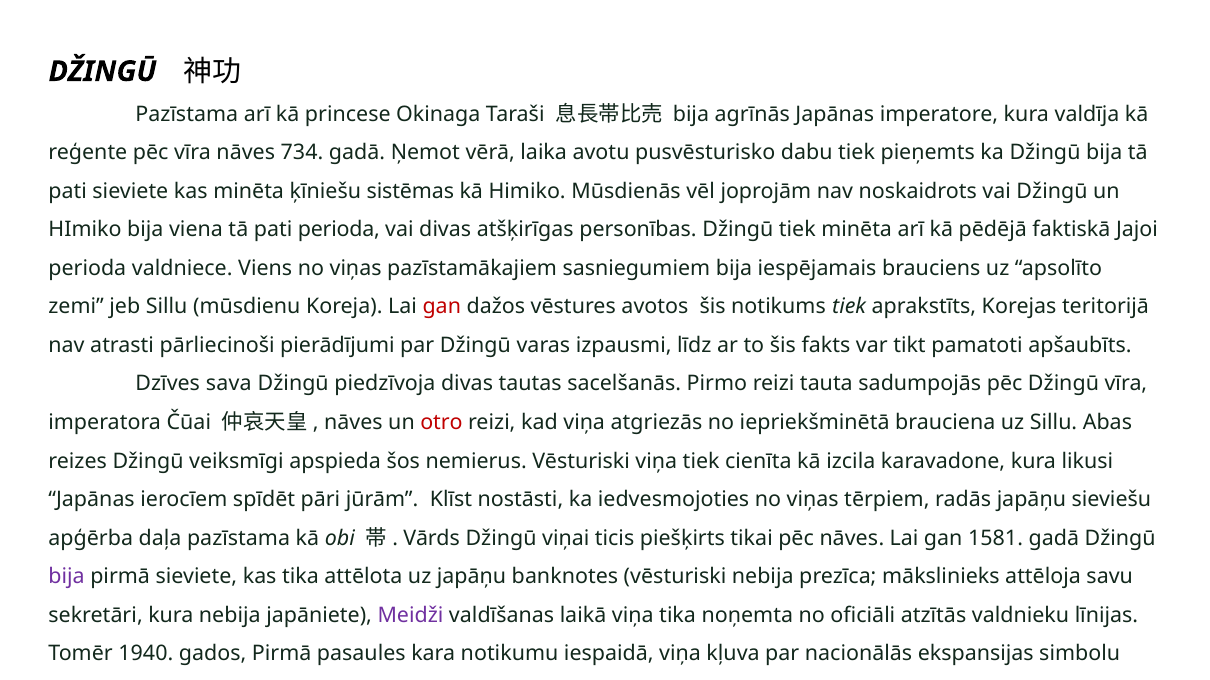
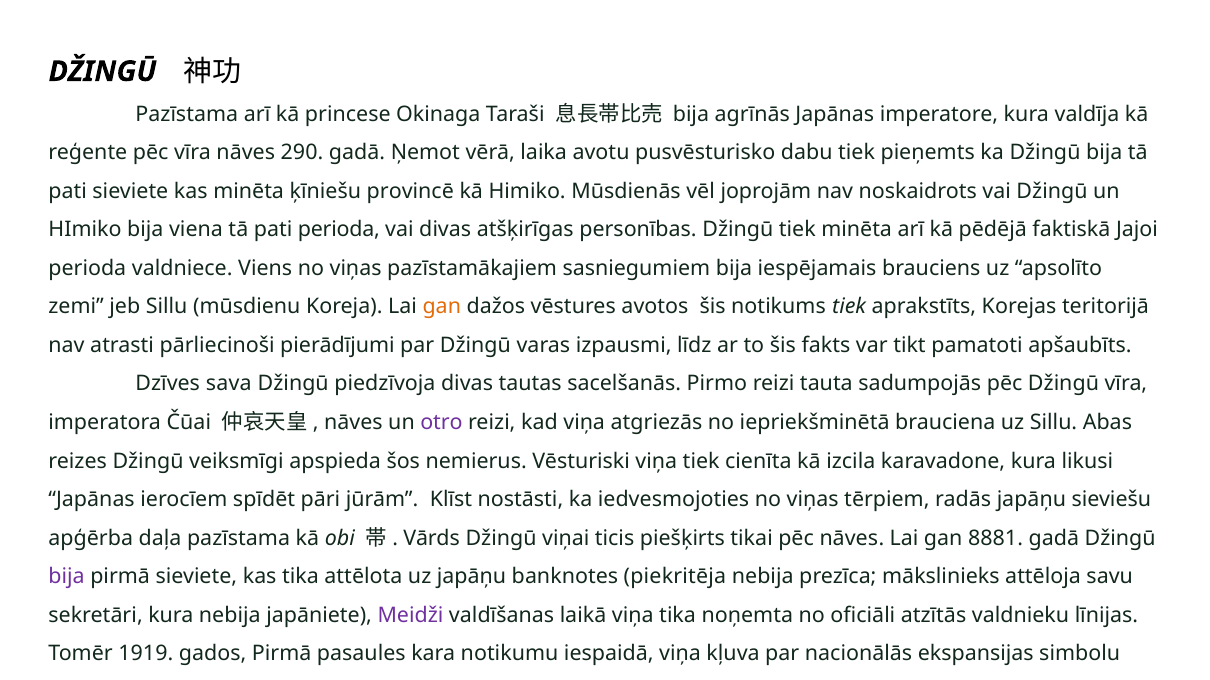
734: 734 -> 290
sistēmas: sistēmas -> provincē
gan at (442, 307) colour: red -> orange
otro colour: red -> purple
1581: 1581 -> 8881
banknotes vēsturiski: vēsturiski -> piekritēja
1940: 1940 -> 1919
